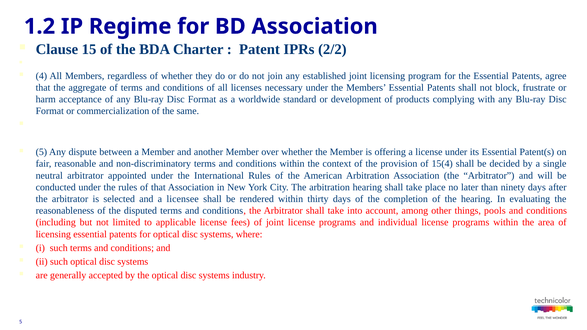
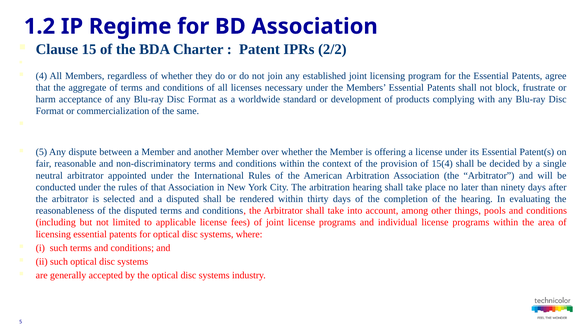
a licensee: licensee -> disputed
